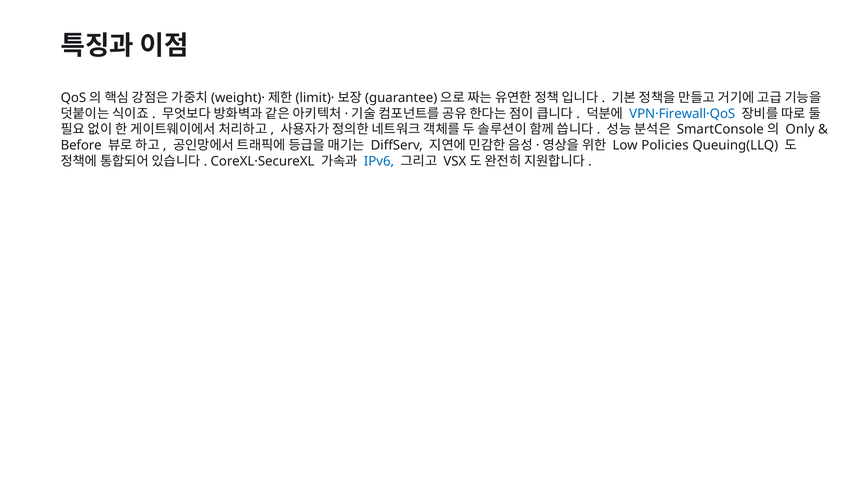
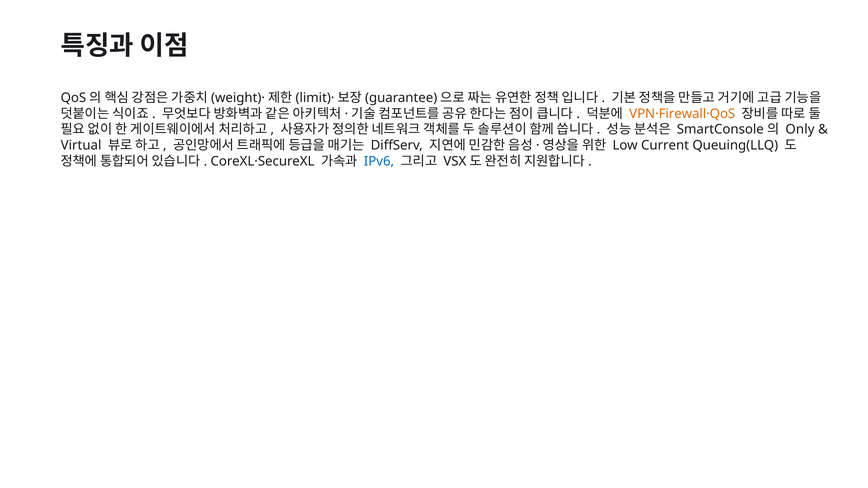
VPN·Firewall·QoS colour: blue -> orange
Before: Before -> Virtual
Policies: Policies -> Current
